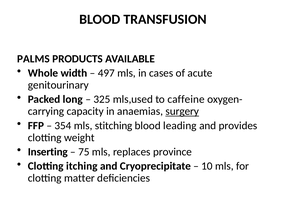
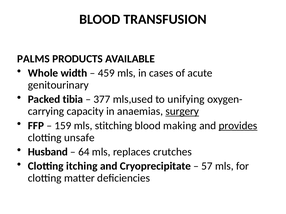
497: 497 -> 459
long: long -> tibia
325: 325 -> 377
caffeine: caffeine -> unifying
354: 354 -> 159
leading: leading -> making
provides underline: none -> present
weight: weight -> unsafe
Inserting: Inserting -> Husband
75: 75 -> 64
province: province -> crutches
10: 10 -> 57
